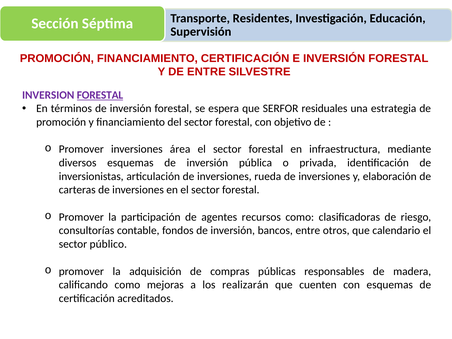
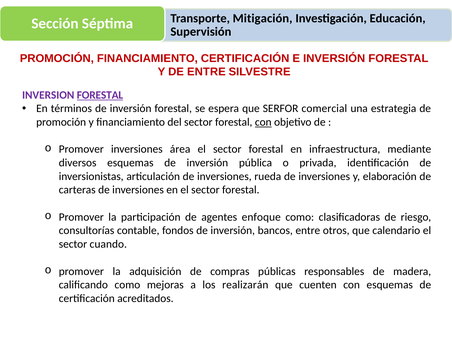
Residentes: Residentes -> Mitigación
residuales: residuales -> comercial
con at (263, 122) underline: none -> present
recursos: recursos -> enfoque
público: público -> cuando
